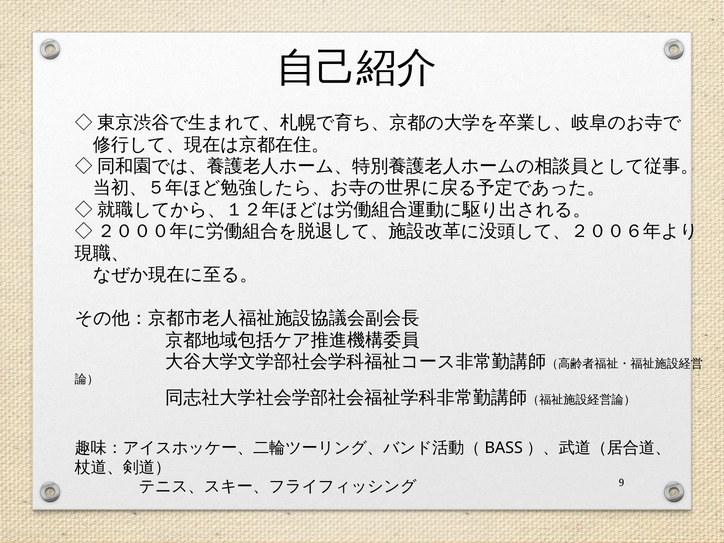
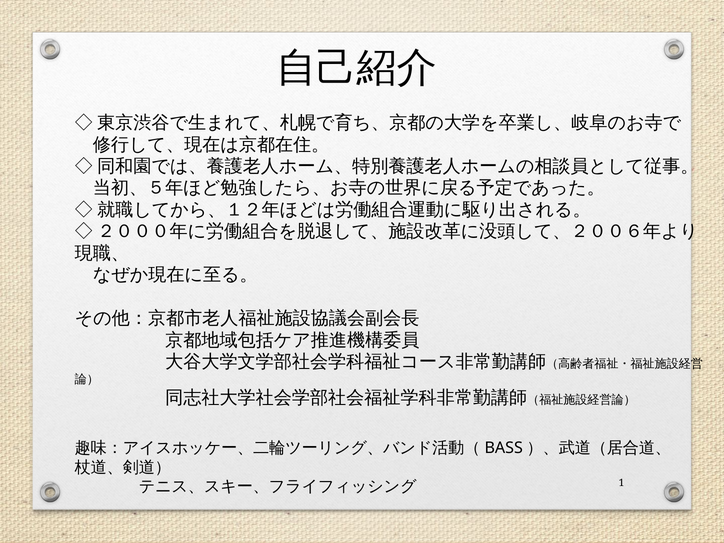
9: 9 -> 1
